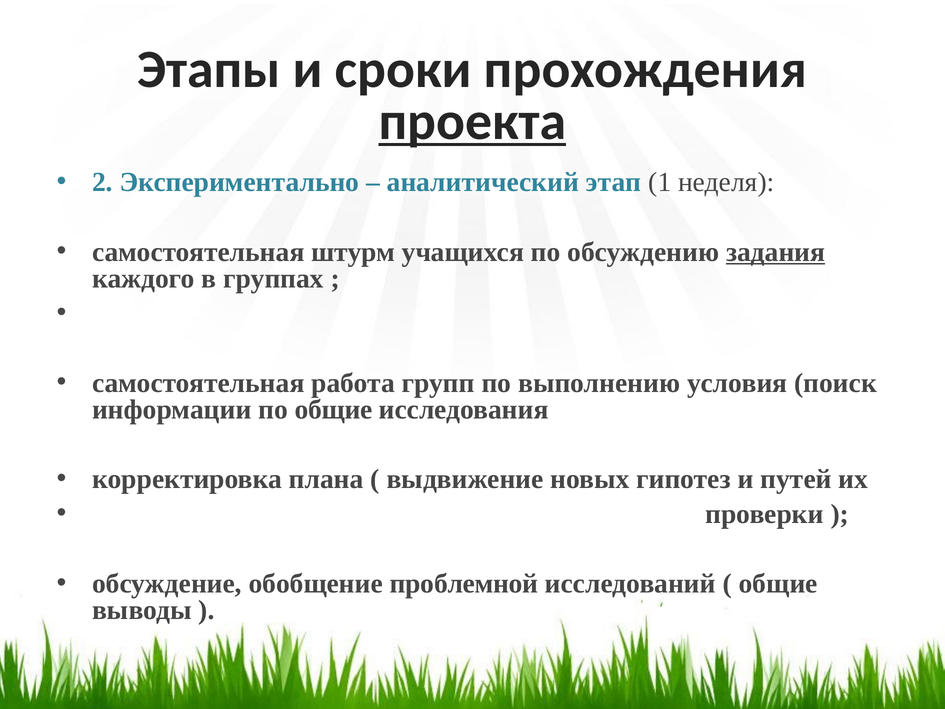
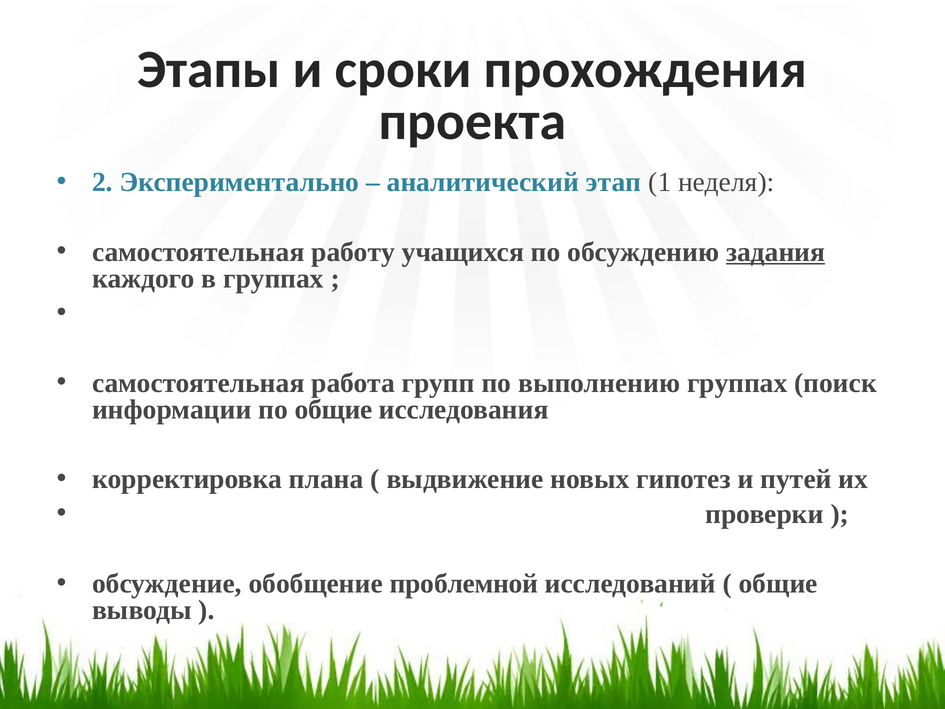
проекта underline: present -> none
штурм: штурм -> работу
выполнению условия: условия -> группах
